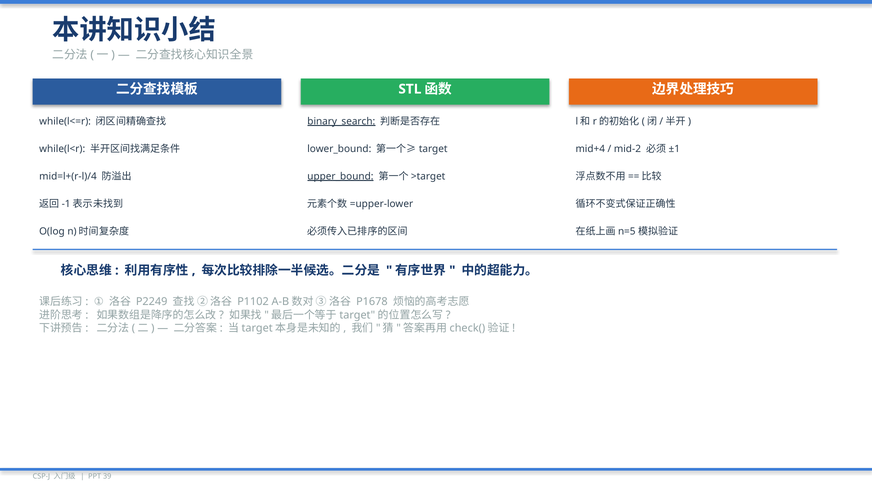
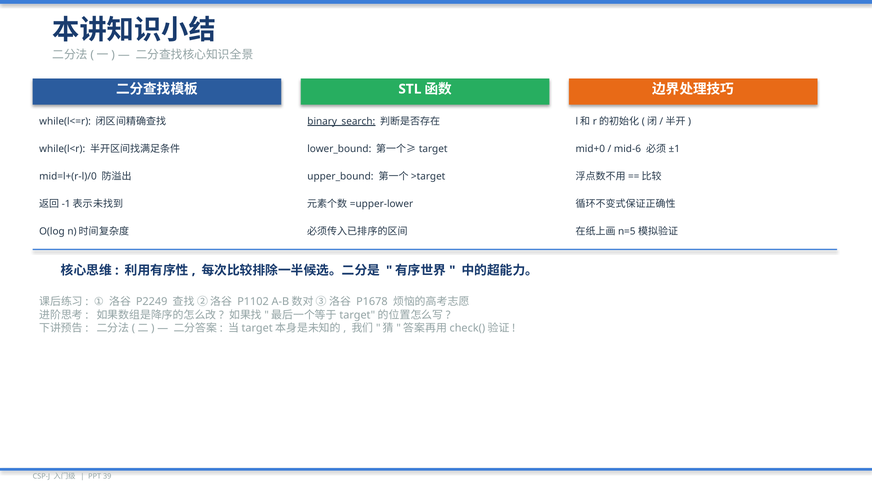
mid+4: mid+4 -> mid+0
mid-2: mid-2 -> mid-6
mid=l+(r-l)/4: mid=l+(r-l)/4 -> mid=l+(r-l)/0
upper_bound underline: present -> none
